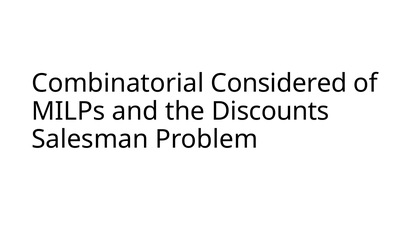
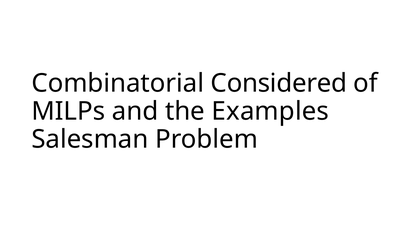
Discounts: Discounts -> Examples
